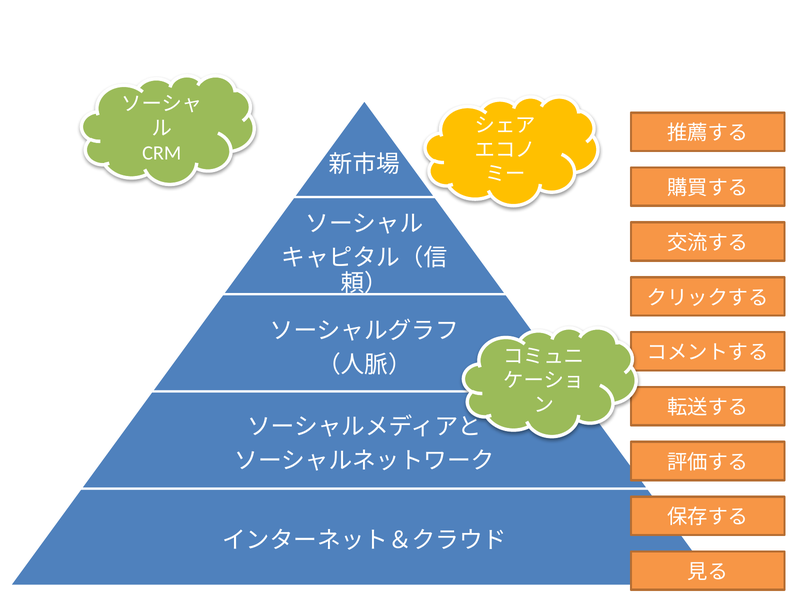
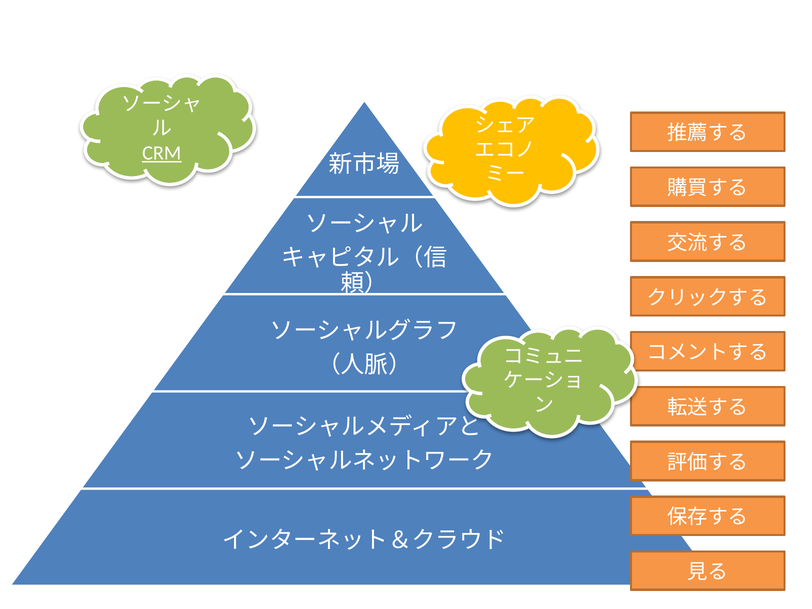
CRM underline: none -> present
